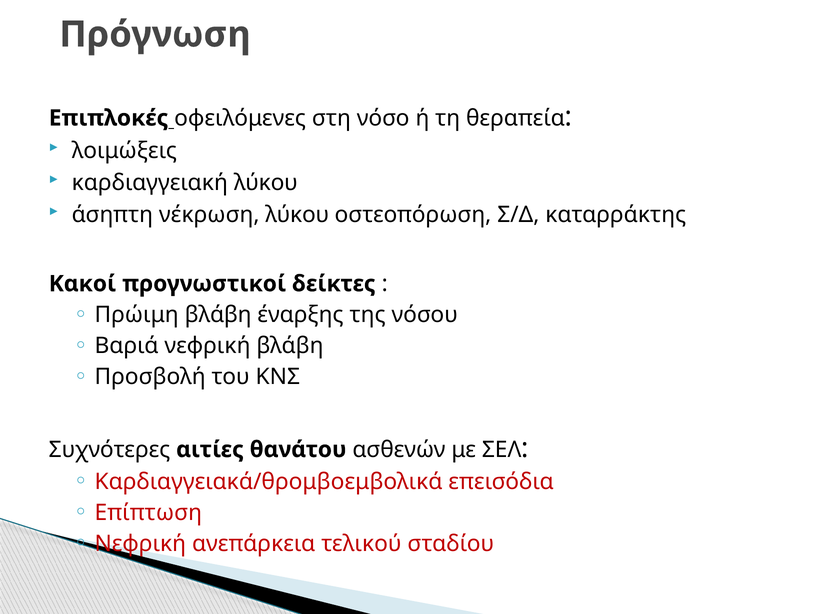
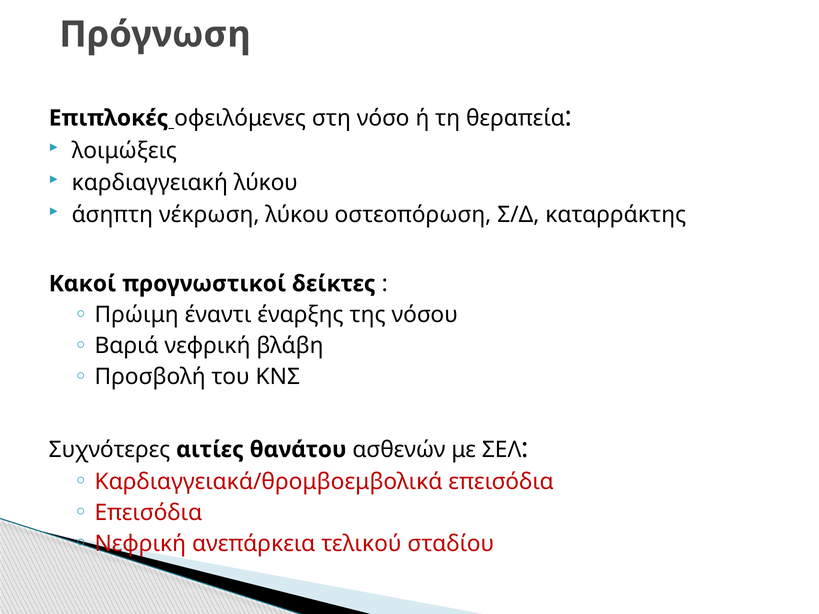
Πρώιμη βλάβη: βλάβη -> έναντι
Επίπτωση at (148, 513): Επίπτωση -> Επεισόδια
